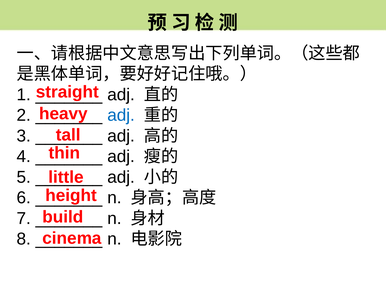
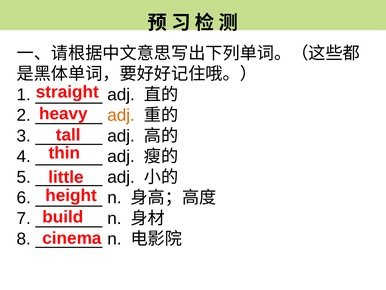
adj at (121, 115) colour: blue -> orange
